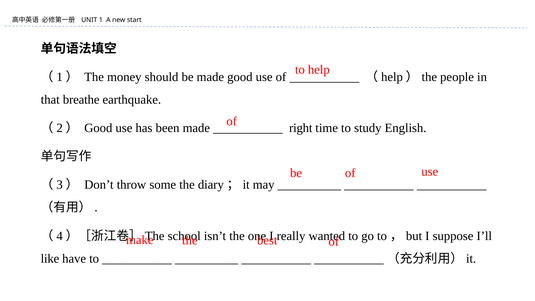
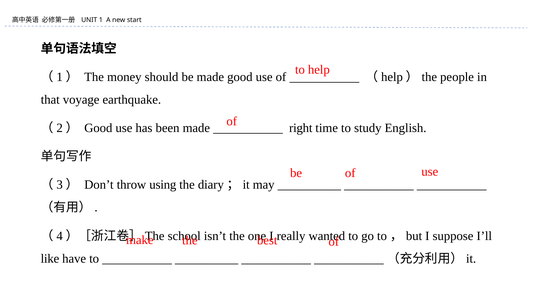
breathe: breathe -> voyage
some: some -> using
